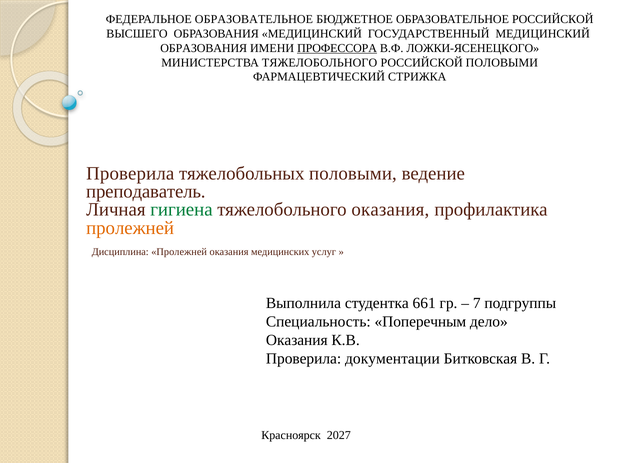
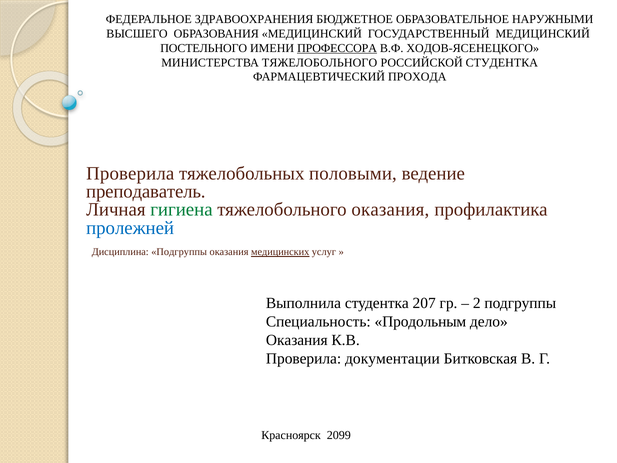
ФЕДЕРАЛЬНОЕ ОБРАЗОВАТЕЛЬНОЕ: ОБРАЗОВАТЕЛЬНОЕ -> ЗДРАВООХРАНЕНИЯ
ОБРАЗОВАТЕЛЬНОЕ РОССИЙСКОЙ: РОССИЙСКОЙ -> НАРУЖНЫМИ
ОБРАЗОВАНИЯ at (204, 48): ОБРАЗОВАНИЯ -> ПОСТЕЛЬНОГО
ЛОЖКИ-ЯСЕНЕЦКОГО: ЛОЖКИ-ЯСЕНЕЦКОГО -> ХОДОВ-ЯСЕНЕЦКОГО
РОССИЙСКОЙ ПОЛОВЫМИ: ПОЛОВЫМИ -> СТУДЕНТКА
СТРИЖКА: СТРИЖКА -> ПРОХОДА
пролежней at (130, 228) colour: orange -> blue
Дисциплина Пролежней: Пролежней -> Подгруппы
медицинских underline: none -> present
661: 661 -> 207
7: 7 -> 2
Поперечным: Поперечным -> Продольным
2027: 2027 -> 2099
